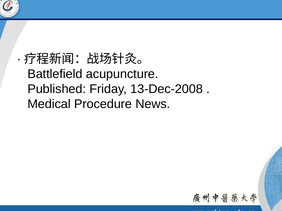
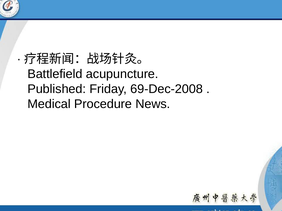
13-Dec-2008: 13-Dec-2008 -> 69-Dec-2008
